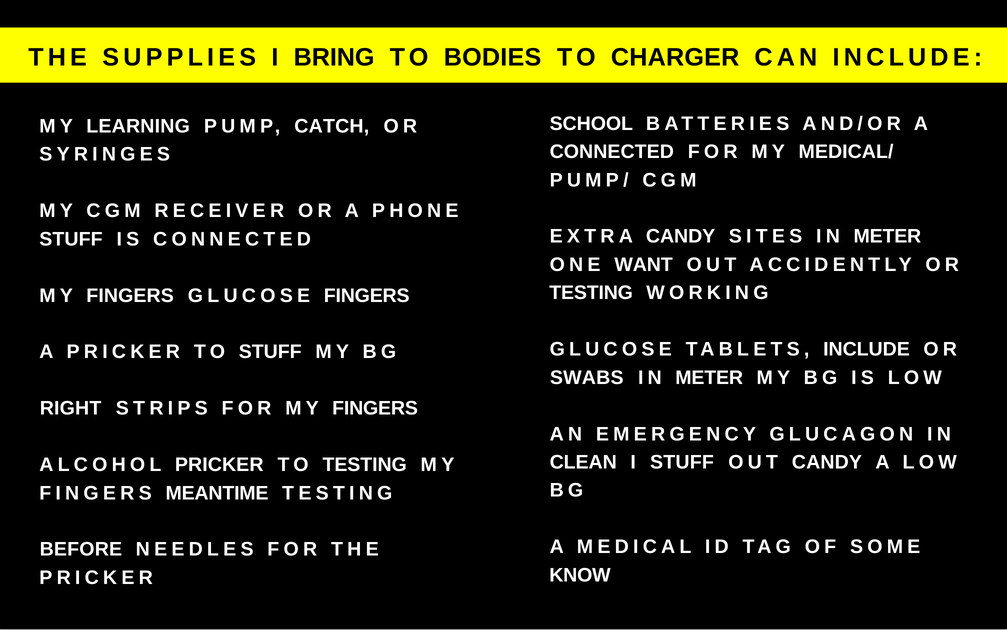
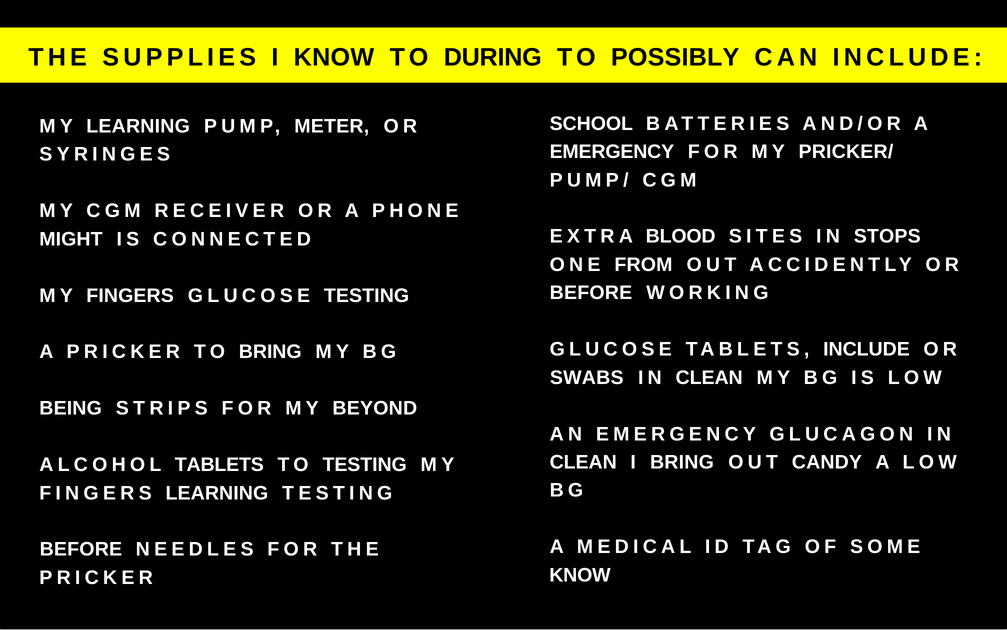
I BRING: BRING -> KNOW
BODIES: BODIES -> DURING
CHARGER: CHARGER -> POSSIBLY
CATCH: CATCH -> METER
CONNECTED at (612, 152): CONNECTED -> EMERGENCY
MEDICAL/: MEDICAL/ -> PRICKER/
EXTRA CANDY: CANDY -> BLOOD
SITES IN METER: METER -> STOPS
STUFF at (71, 239): STUFF -> MIGHT
WANT: WANT -> FROM
TESTING at (591, 293): TESTING -> BEFORE
GLUCOSE FINGERS: FINGERS -> TESTING
TO STUFF: STUFF -> BRING
METER at (709, 377): METER -> CLEAN
RIGHT: RIGHT -> BEING
FOR MY FINGERS: FINGERS -> BEYOND
I STUFF: STUFF -> BRING
ALCOHOL PRICKER: PRICKER -> TABLETS
FINGERS MEANTIME: MEANTIME -> LEARNING
